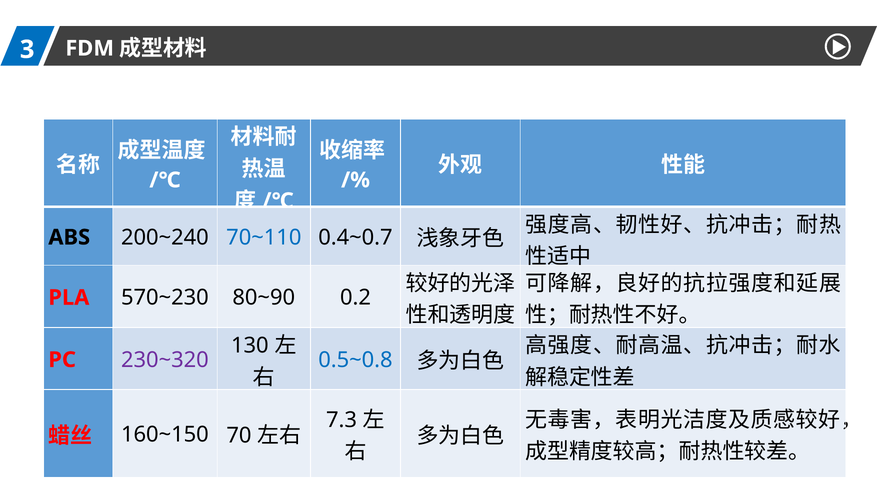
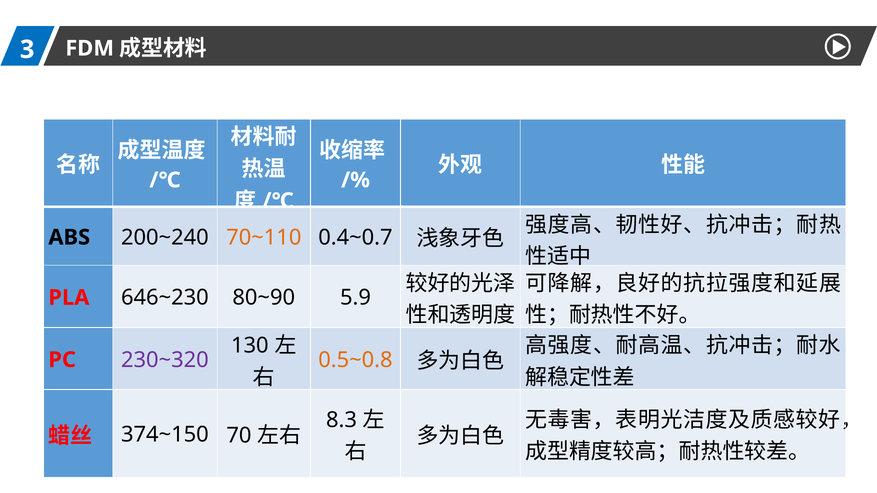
70~110 colour: blue -> orange
570~230: 570~230 -> 646~230
0.2: 0.2 -> 5.9
0.5~0.8 colour: blue -> orange
7.3: 7.3 -> 8.3
160~150: 160~150 -> 374~150
